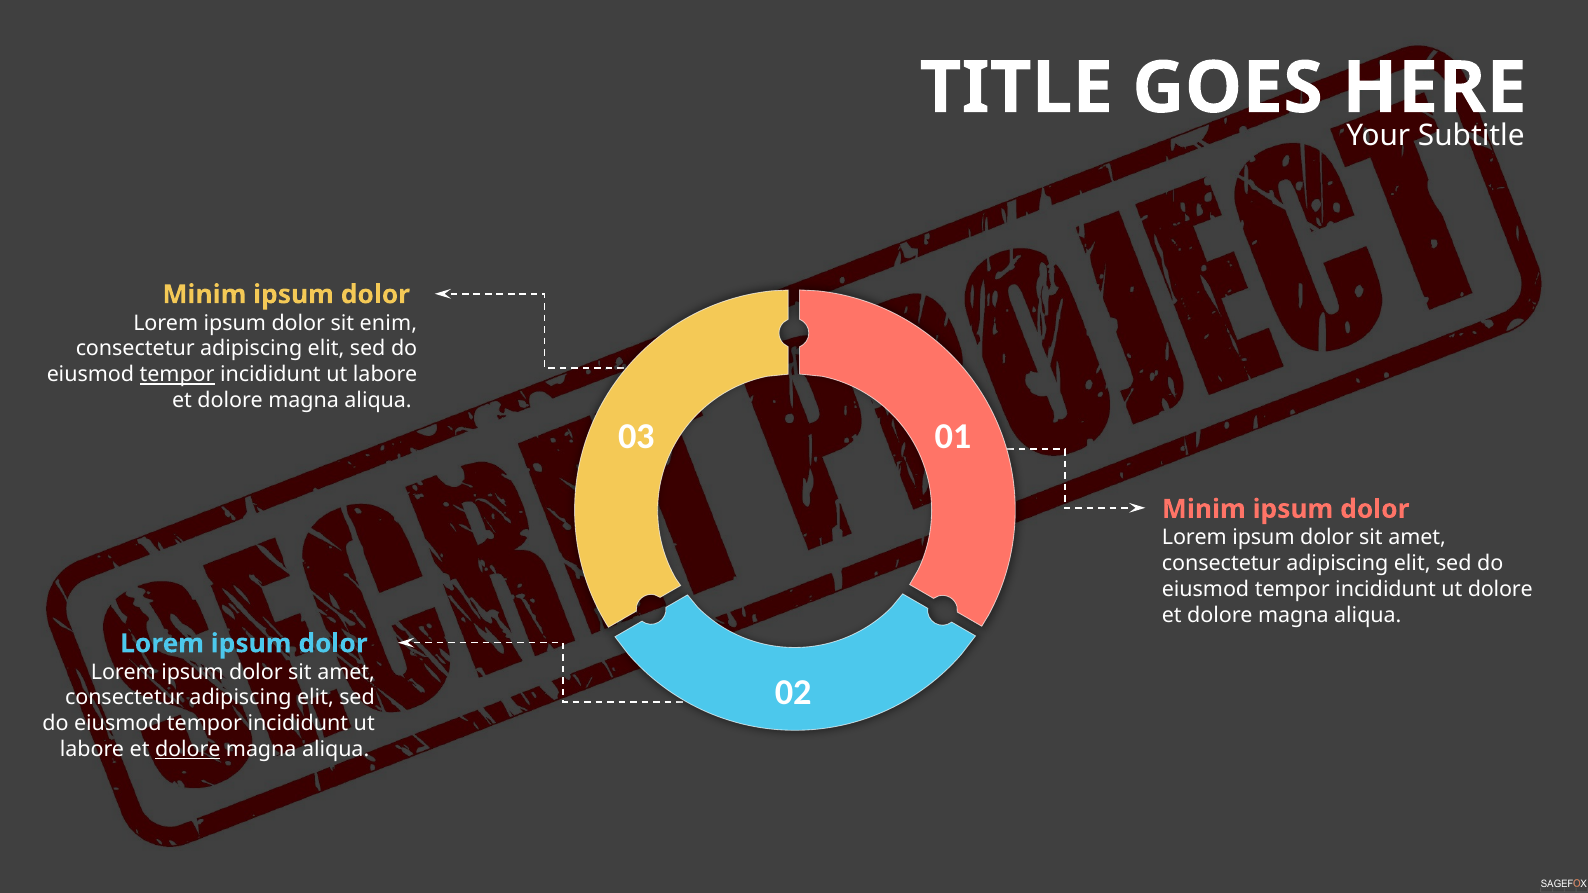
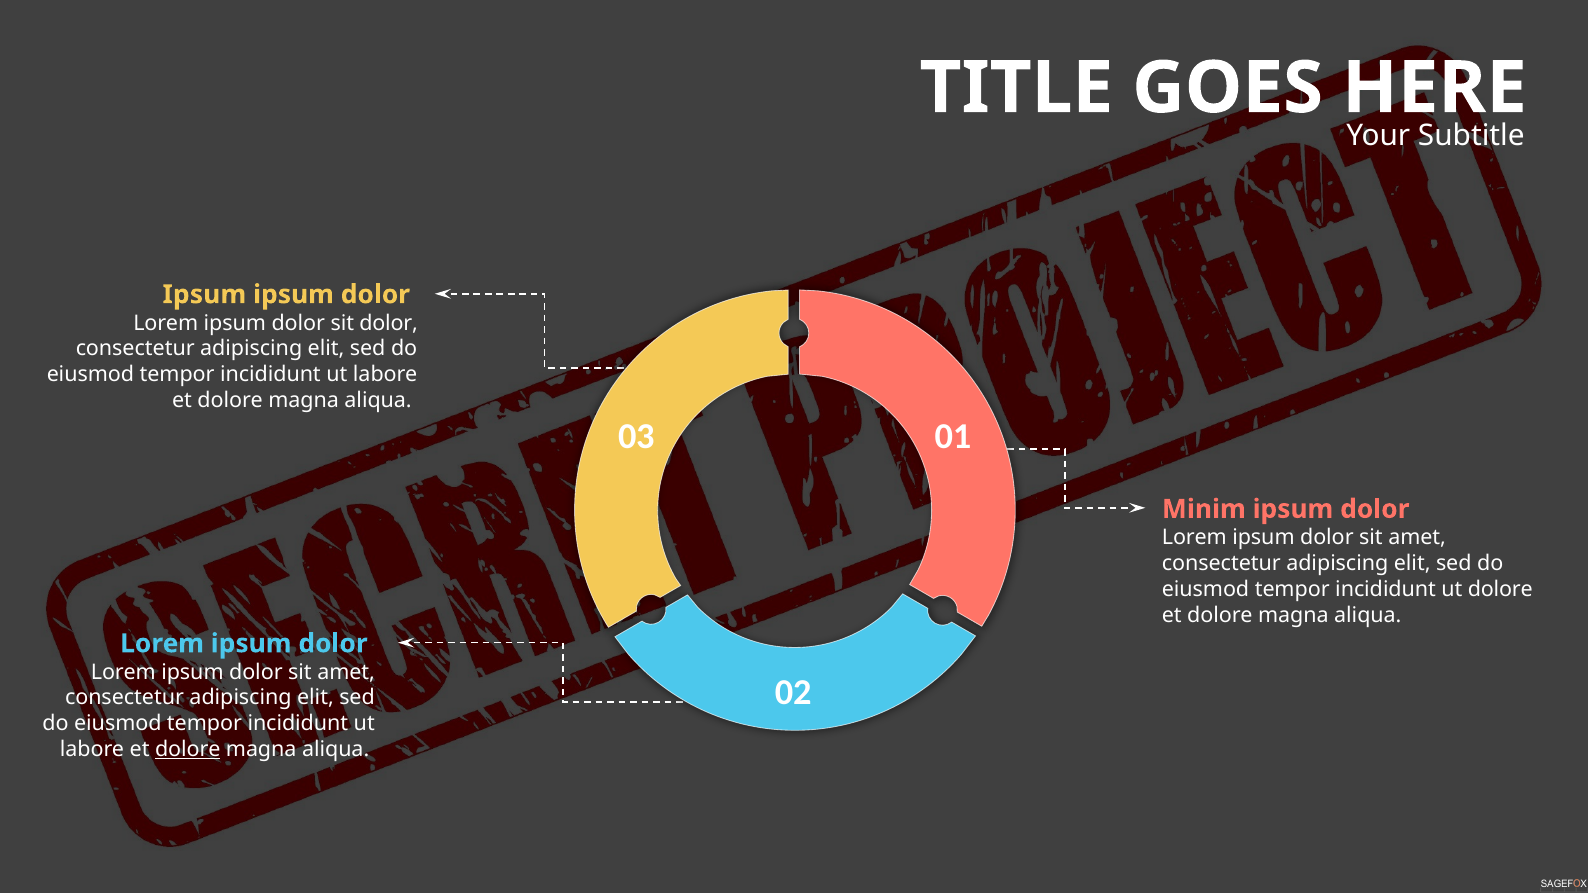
Minim at (204, 295): Minim -> Ipsum
sit enim: enim -> dolor
tempor at (177, 375) underline: present -> none
